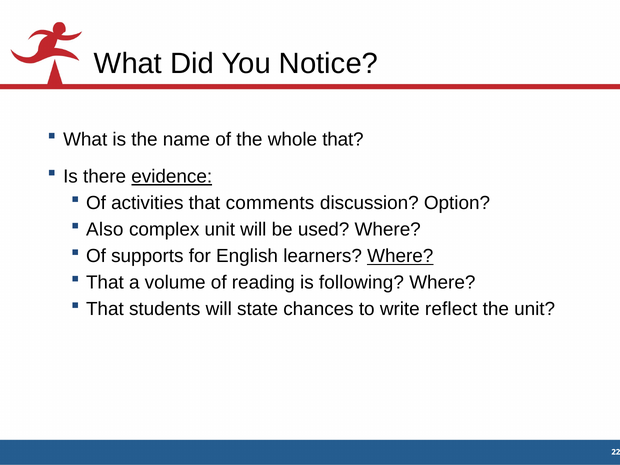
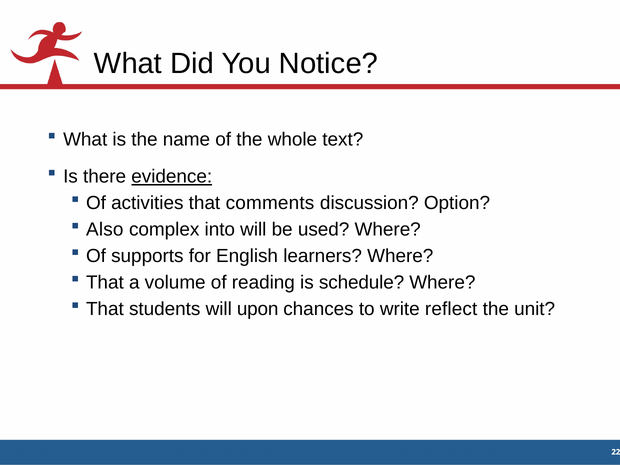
whole that: that -> text
complex unit: unit -> into
Where at (400, 256) underline: present -> none
following: following -> schedule
state: state -> upon
